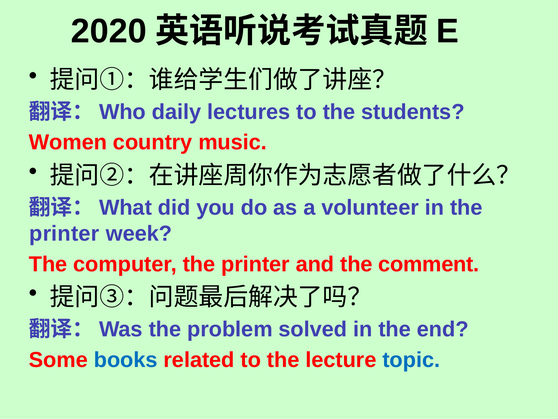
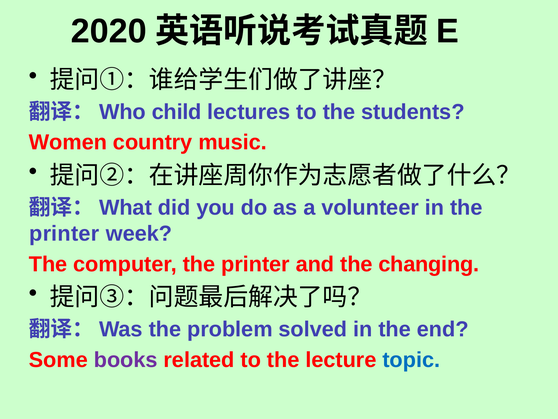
daily: daily -> child
comment: comment -> changing
books colour: blue -> purple
